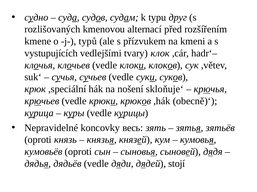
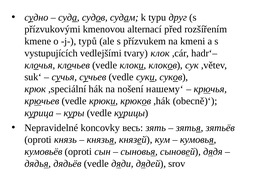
rozlišovaných: rozlišovaných -> přízvukovými
skloňuje‘: skloňuje‘ -> нашему‘
stojí: stojí -> srov
